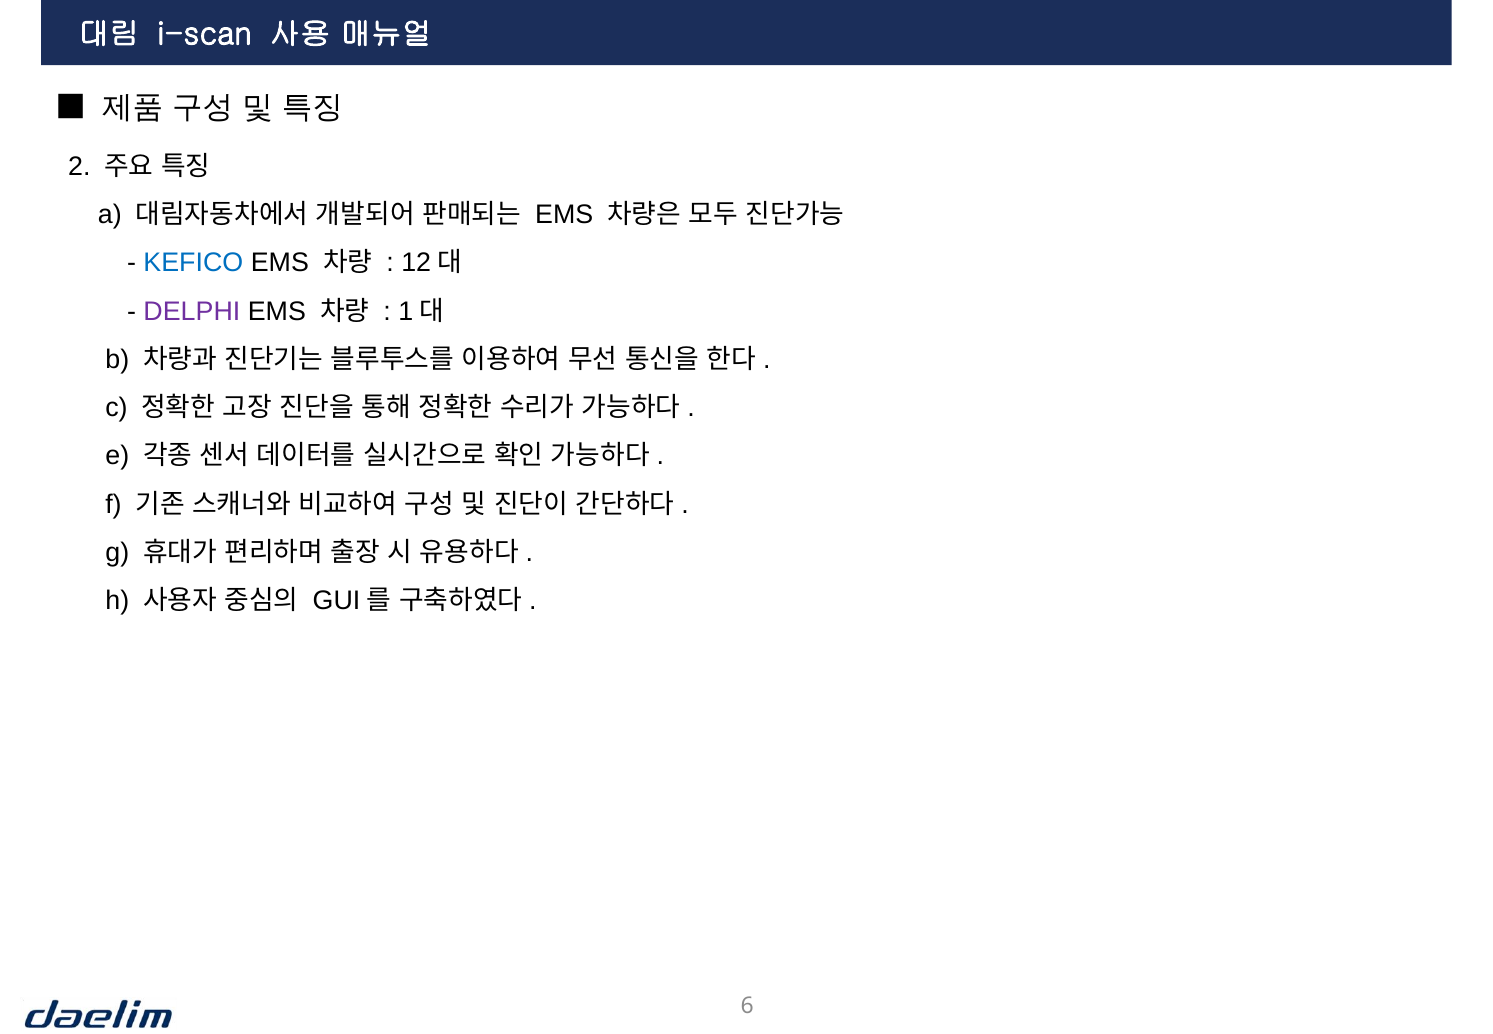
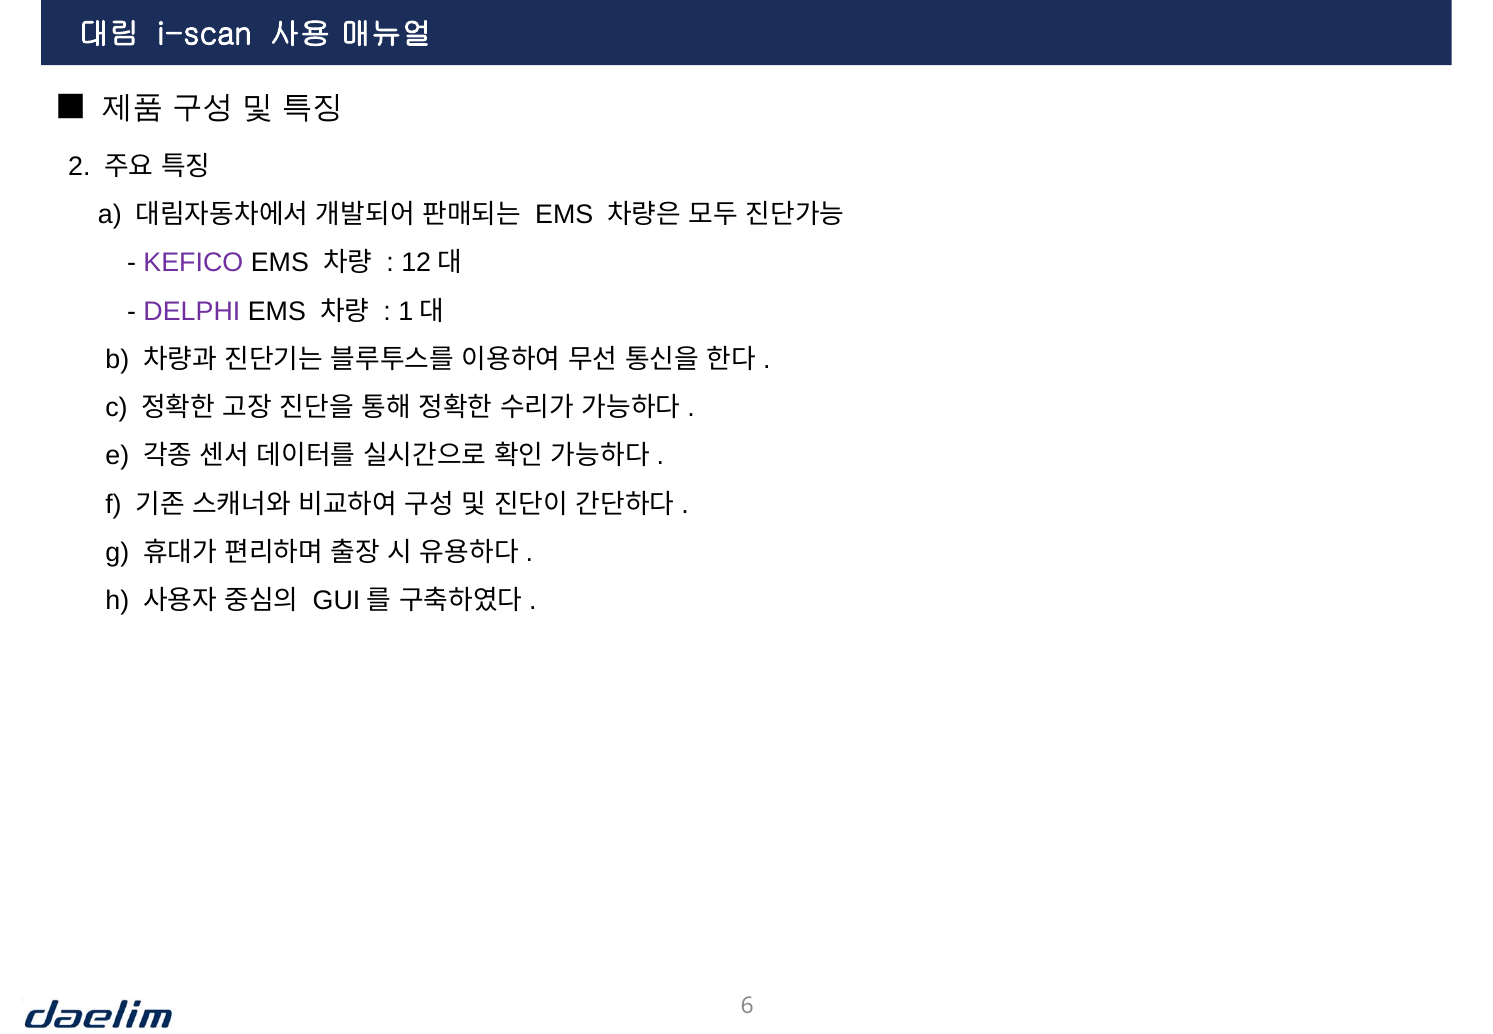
KEFICO colour: blue -> purple
